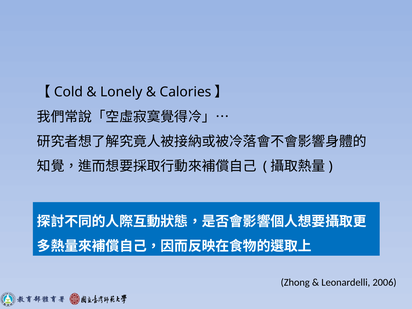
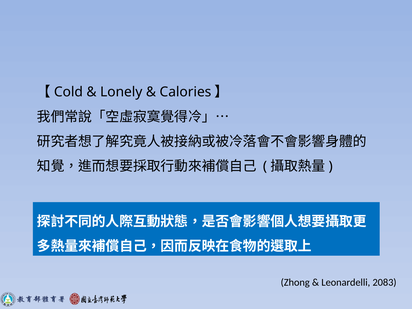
2006: 2006 -> 2083
